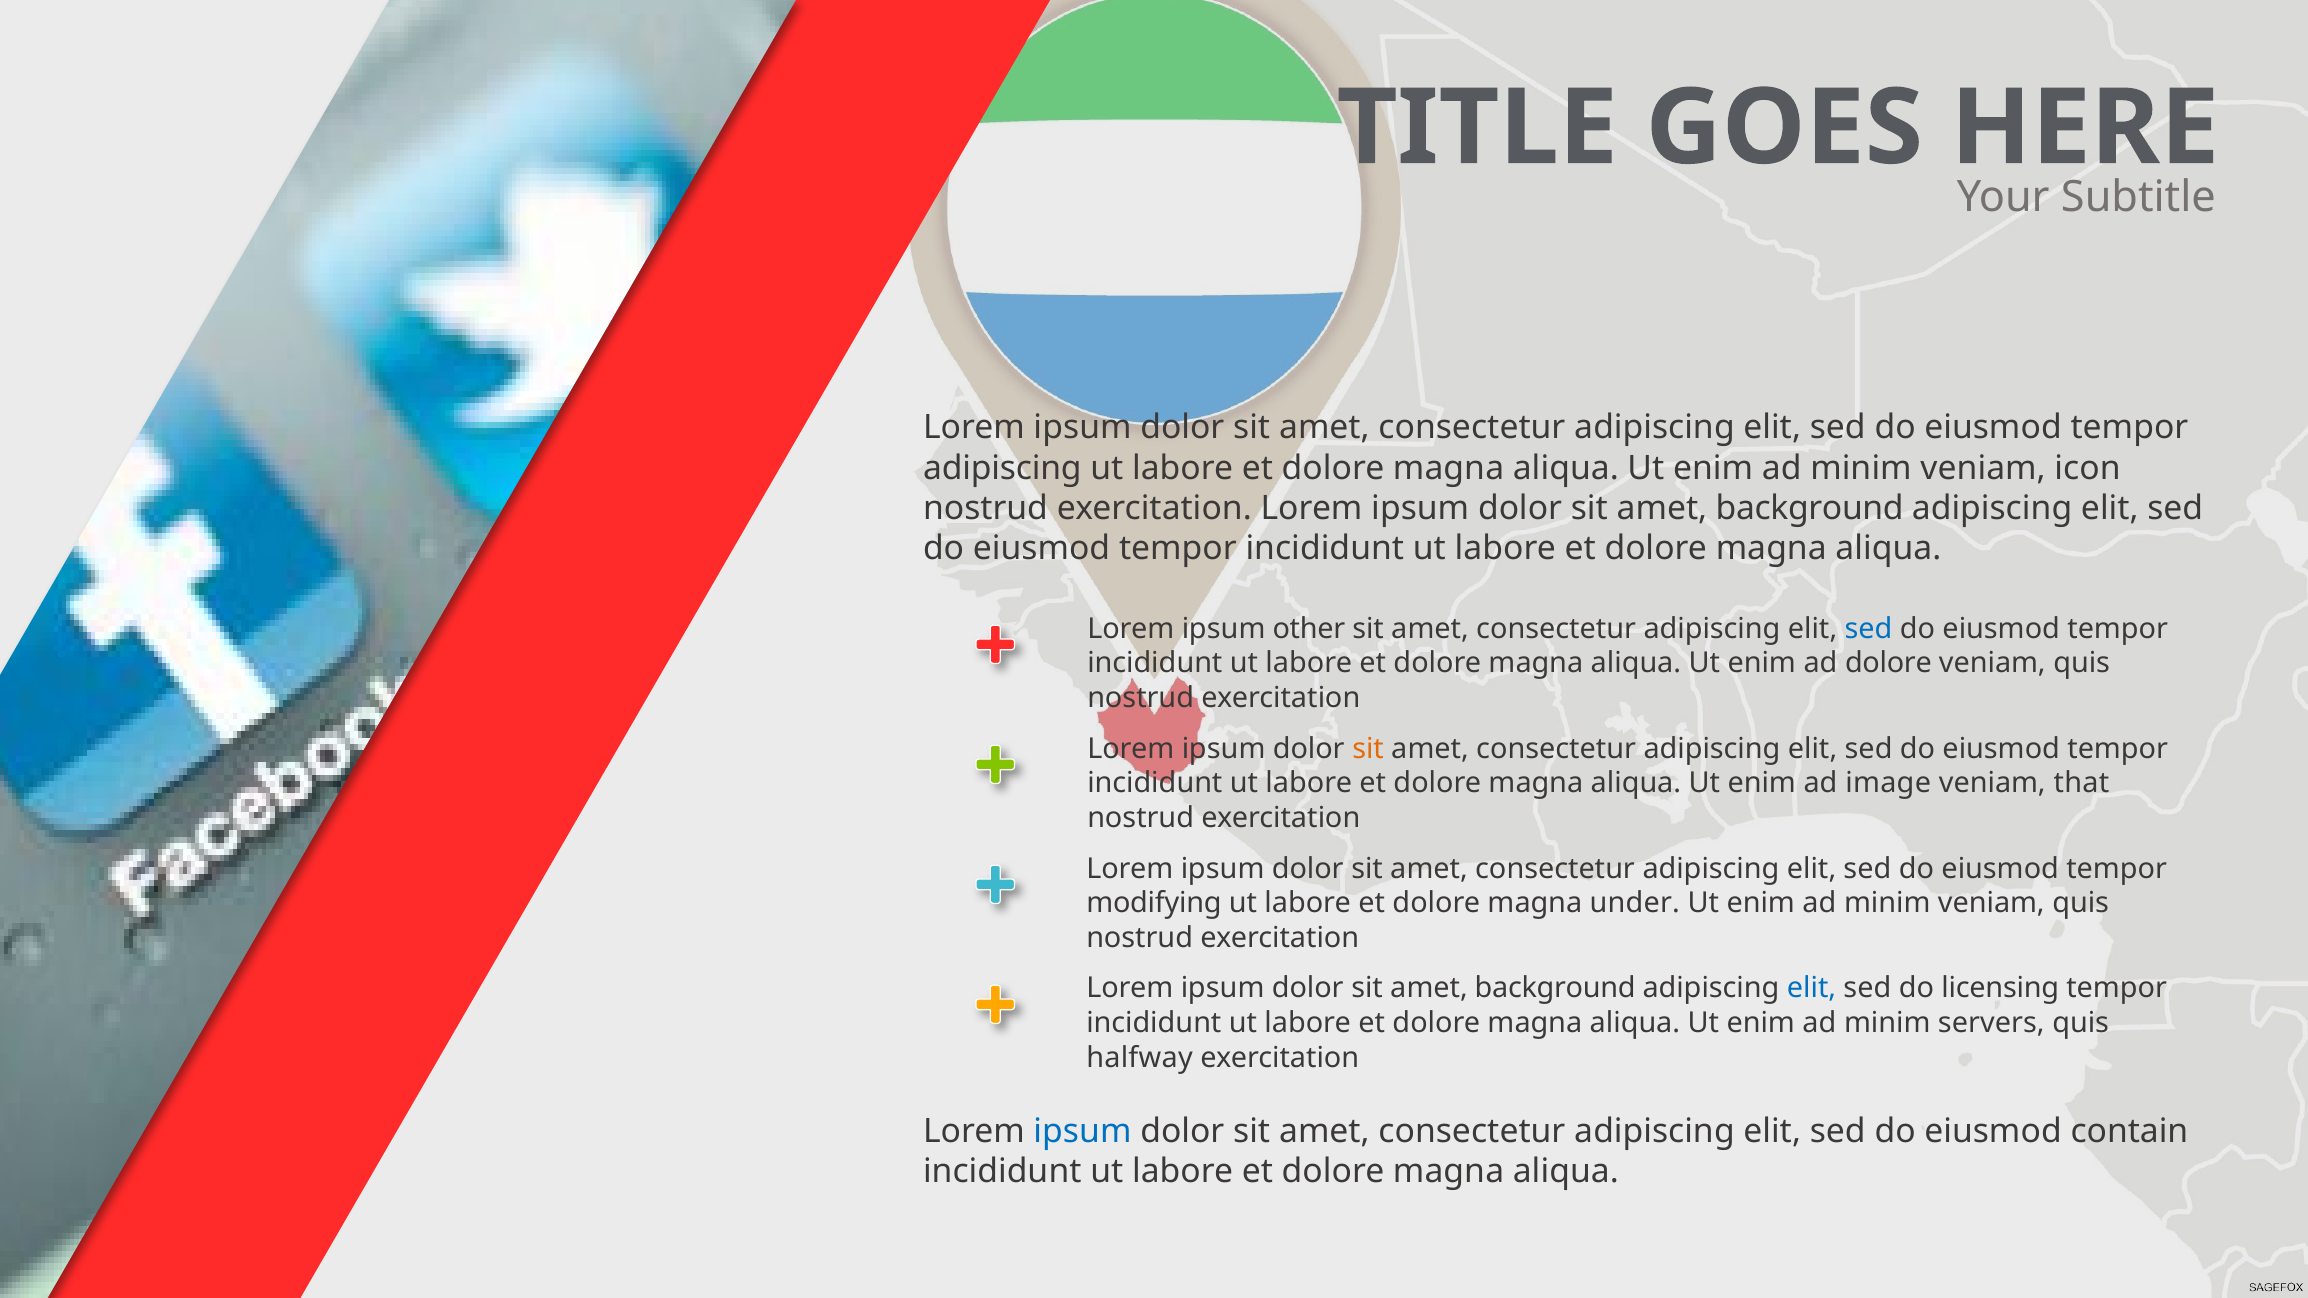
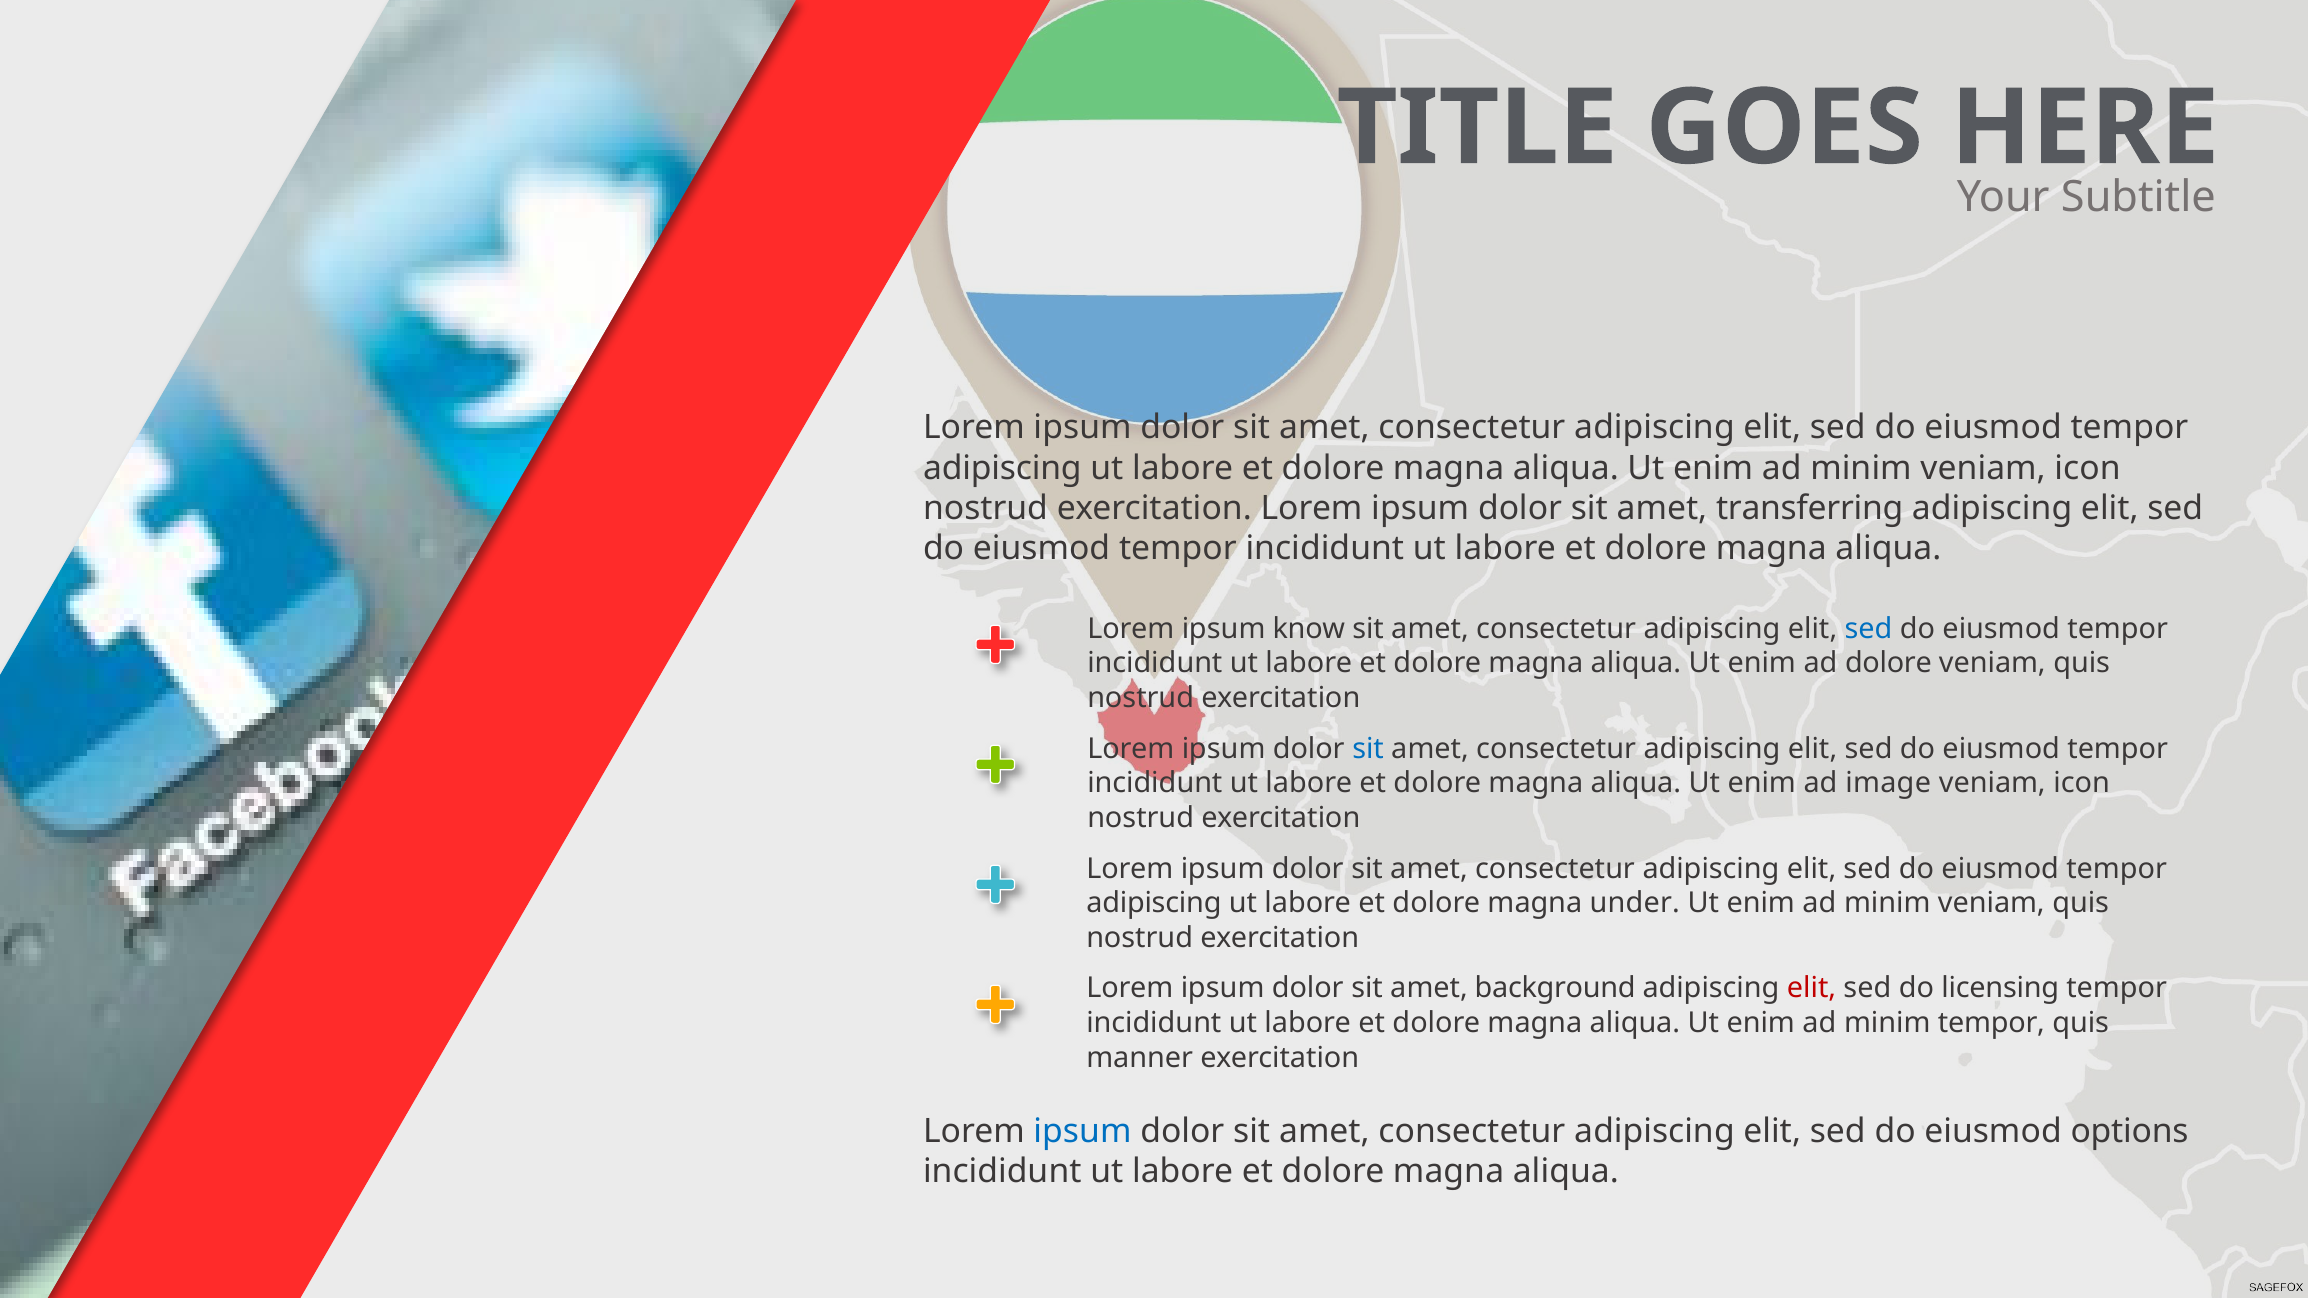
background at (1810, 509): background -> transferring
other: other -> know
sit at (1368, 749) colour: orange -> blue
that at (2081, 783): that -> icon
modifying at (1154, 903): modifying -> adipiscing
elit at (1811, 989) colour: blue -> red
minim servers: servers -> tempor
halfway: halfway -> manner
contain: contain -> options
